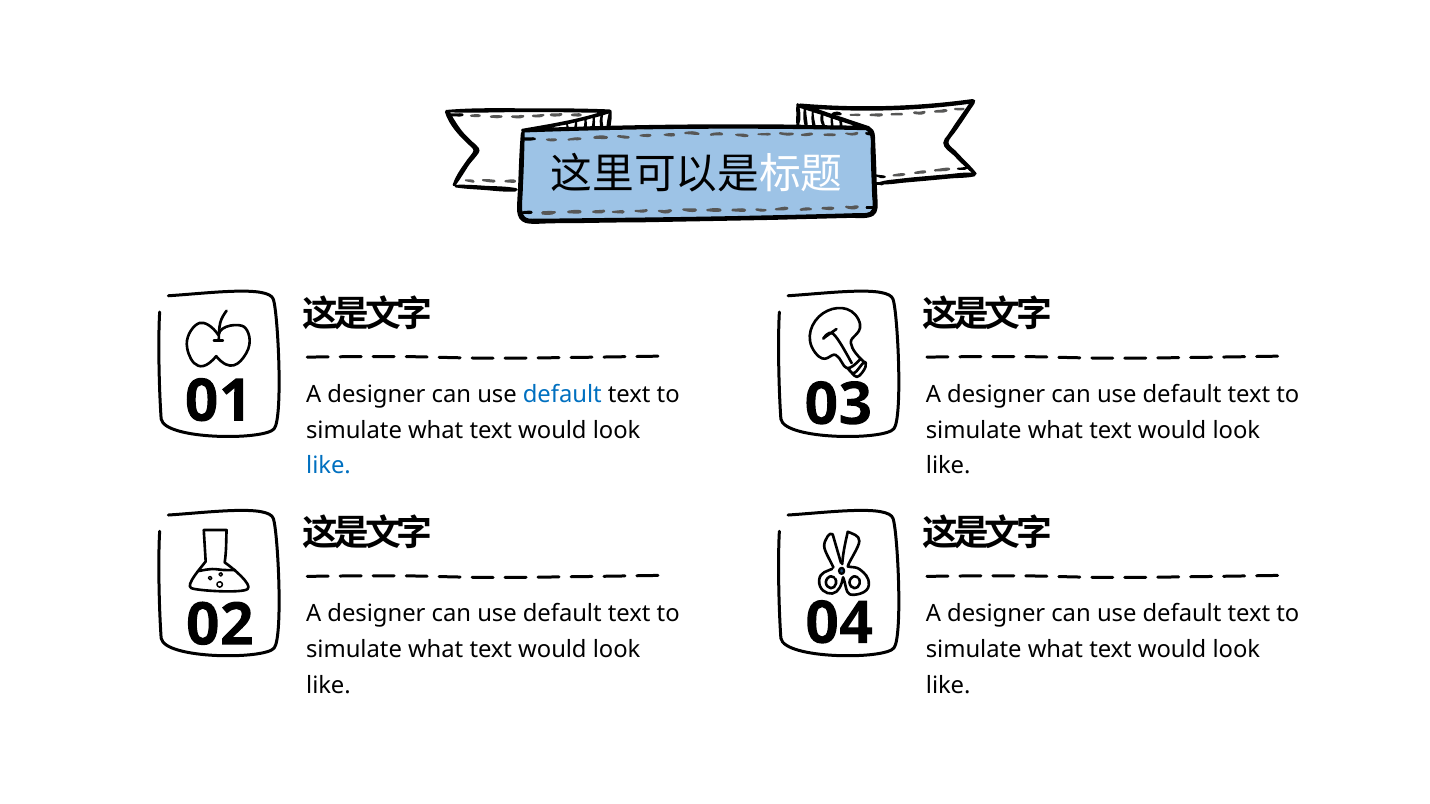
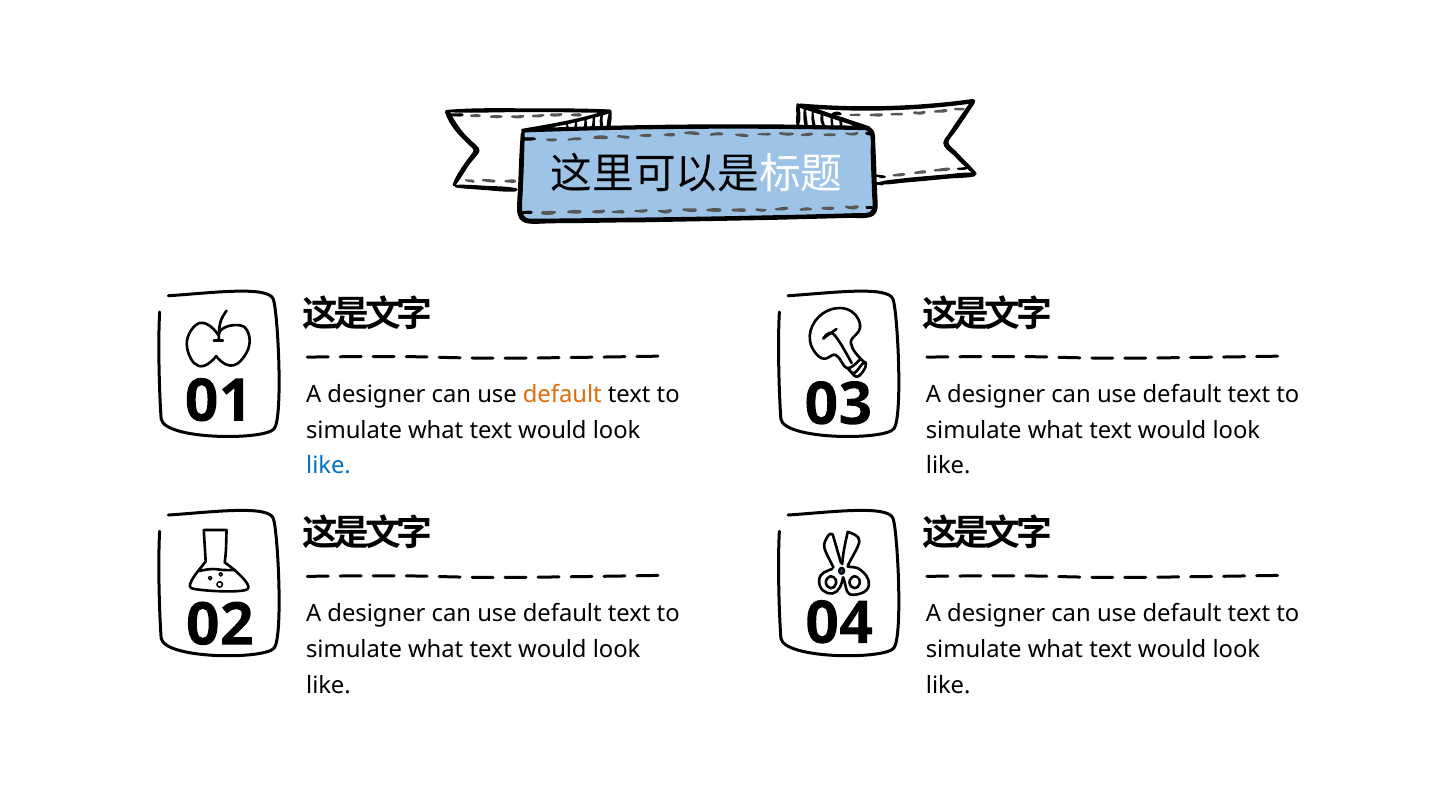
default at (562, 395) colour: blue -> orange
